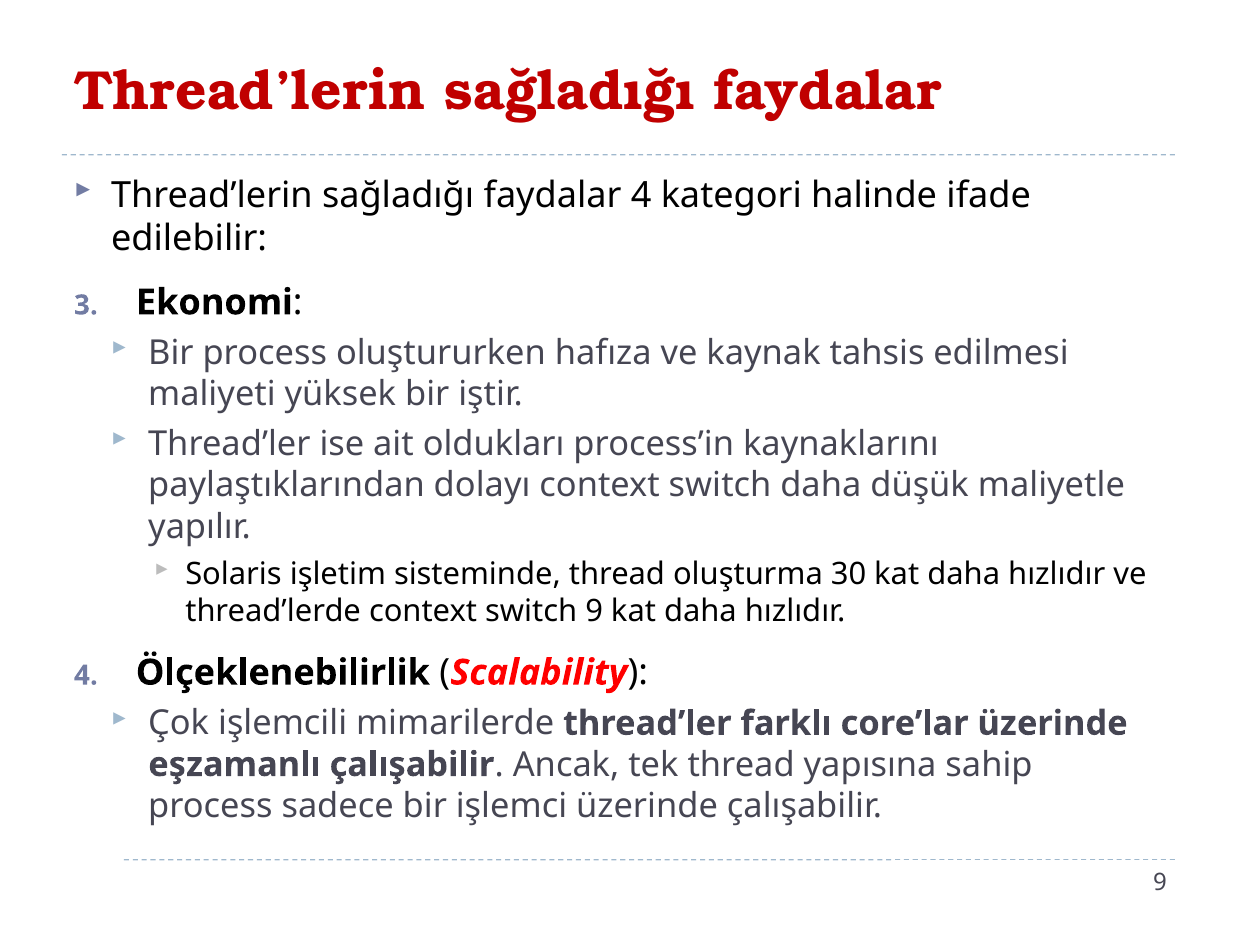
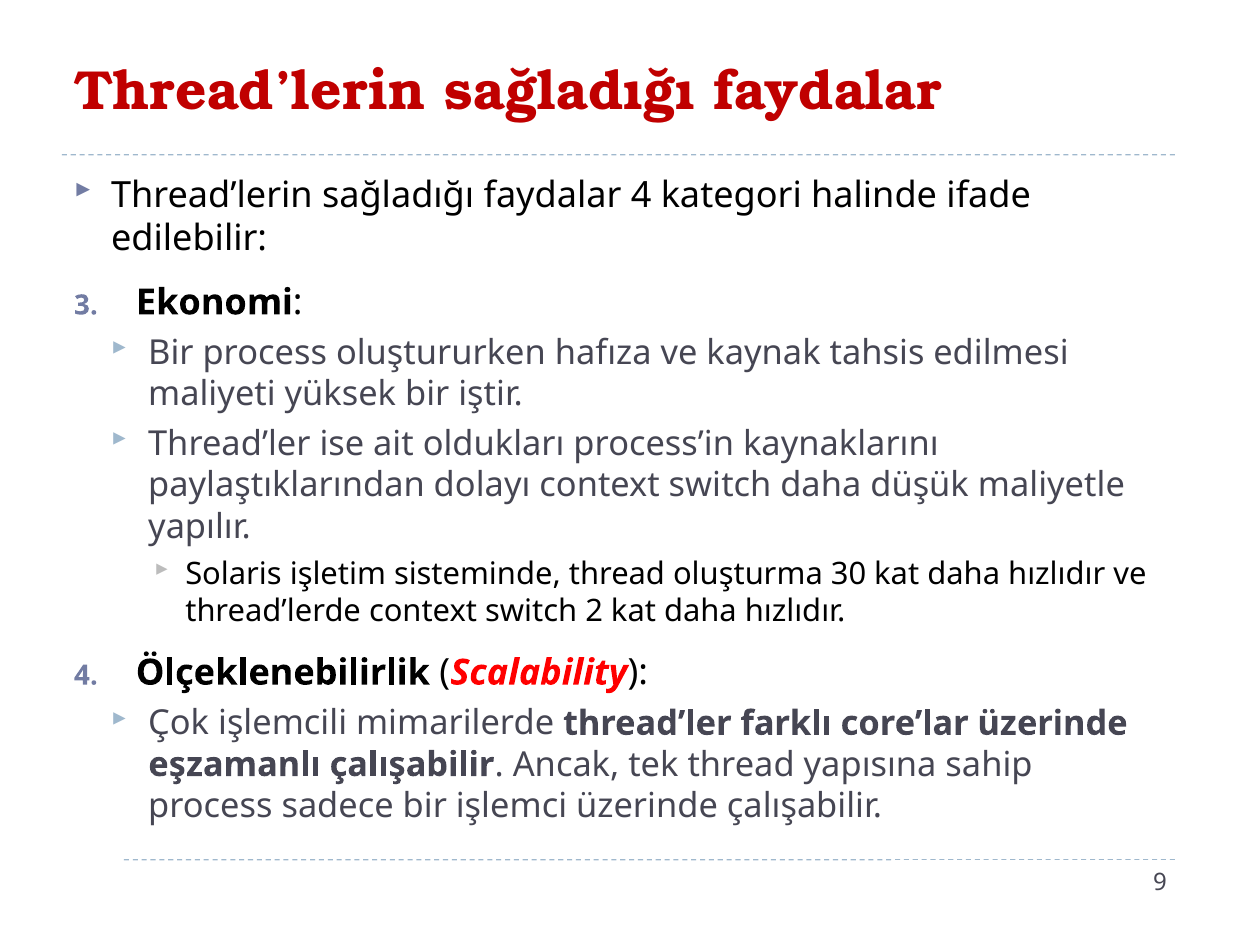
switch 9: 9 -> 2
